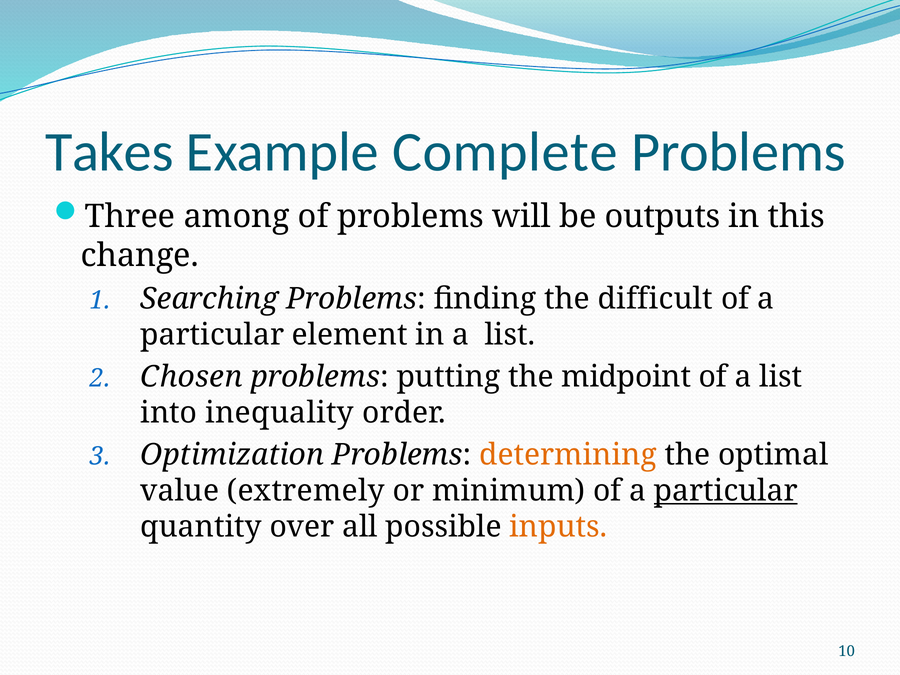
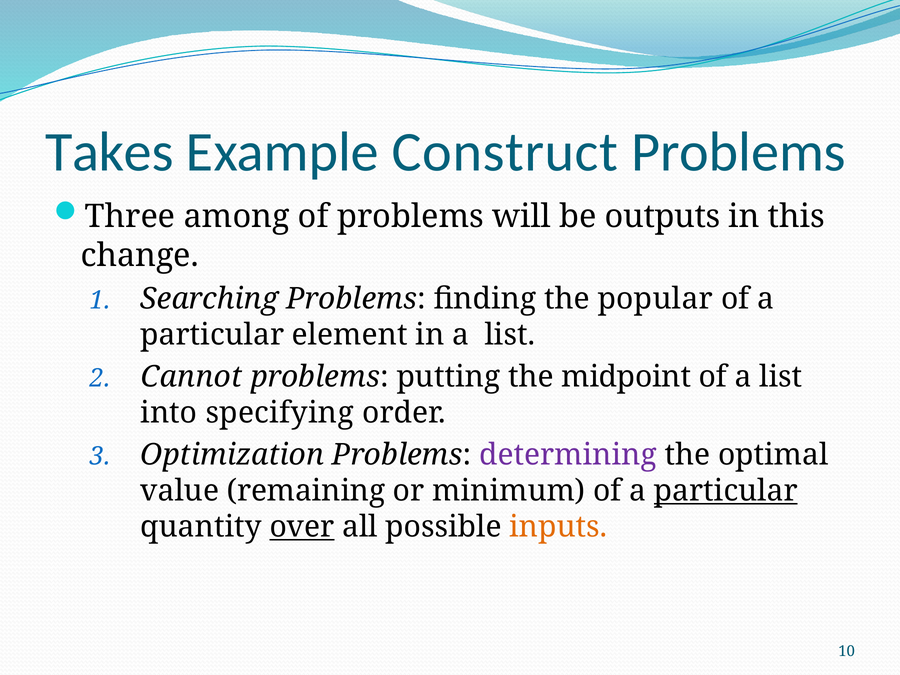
Complete: Complete -> Construct
difficult: difficult -> popular
Chosen: Chosen -> Cannot
inequality: inequality -> specifying
determining colour: orange -> purple
extremely: extremely -> remaining
over underline: none -> present
